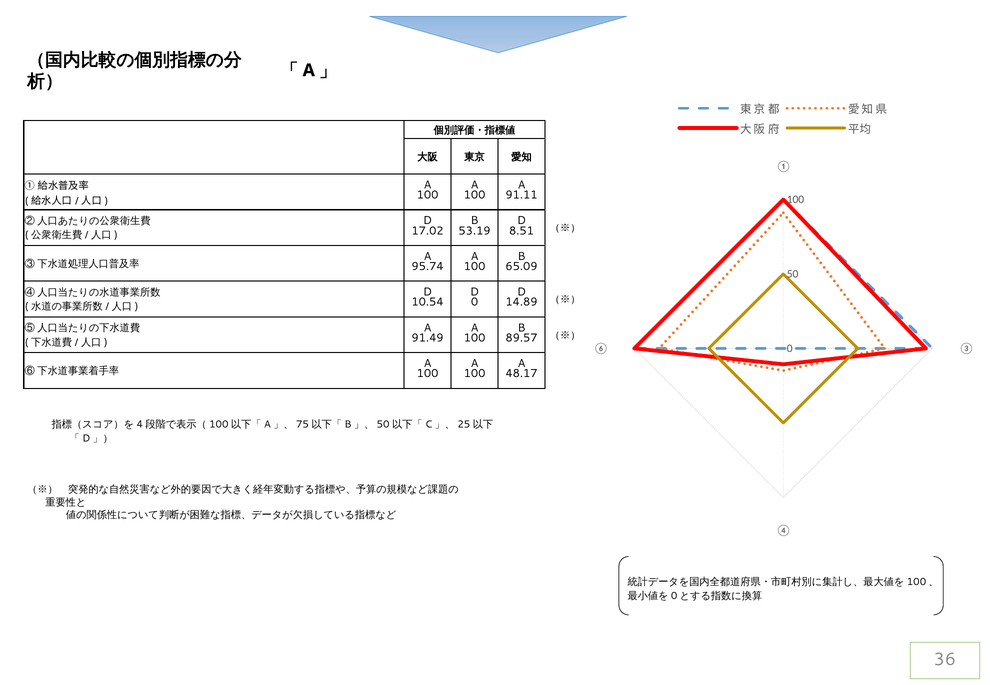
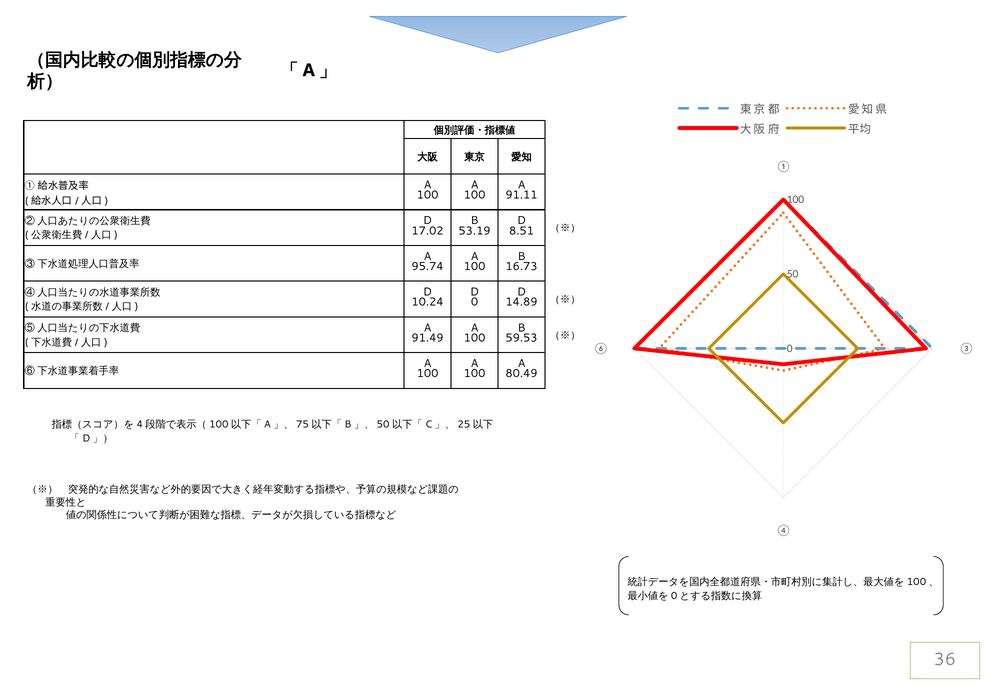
65.09: 65.09 -> 16.73
10.54: 10.54 -> 10.24
89.57: 89.57 -> 59.53
48.17: 48.17 -> 80.49
